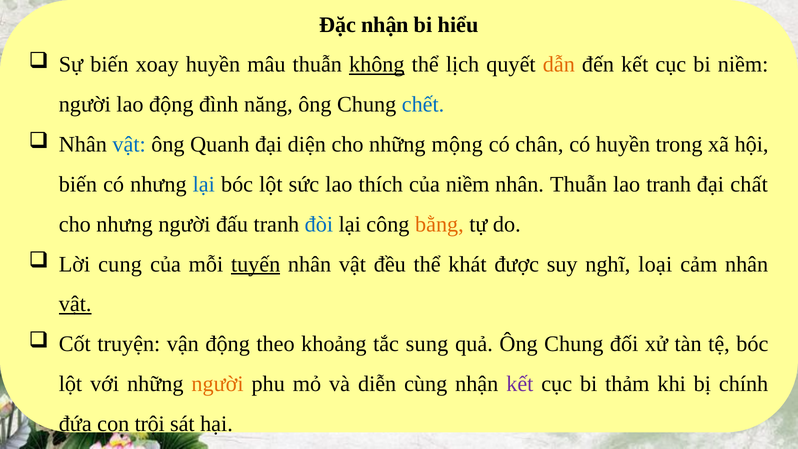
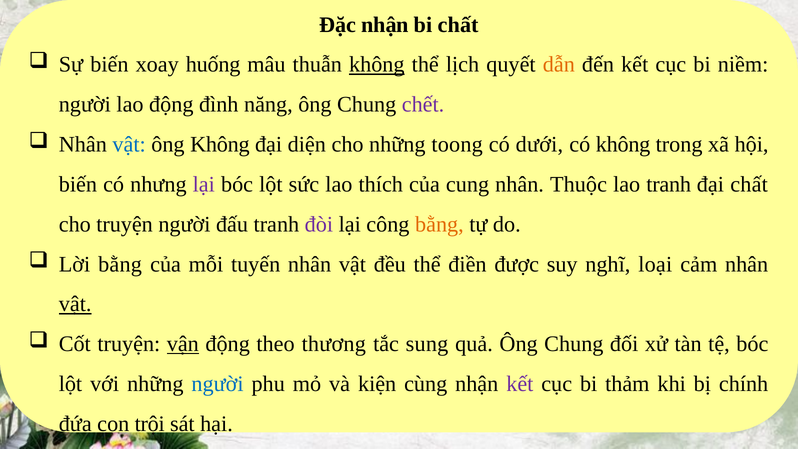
bi hiểu: hiểu -> chất
xoay huyền: huyền -> huống
chết colour: blue -> purple
ông Quanh: Quanh -> Không
mộng: mộng -> toong
chân: chân -> dưới
có huyền: huyền -> không
lại at (204, 184) colour: blue -> purple
của niềm: niềm -> cung
nhân Thuẫn: Thuẫn -> Thuộc
cho nhưng: nhưng -> truyện
đòi colour: blue -> purple
Lời cung: cung -> bằng
tuyến underline: present -> none
khát: khát -> điền
vận underline: none -> present
khoảng: khoảng -> thương
người at (218, 384) colour: orange -> blue
diễn: diễn -> kiện
